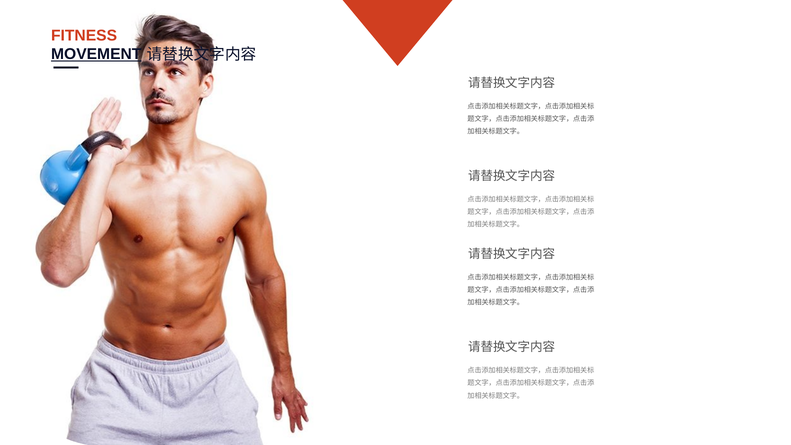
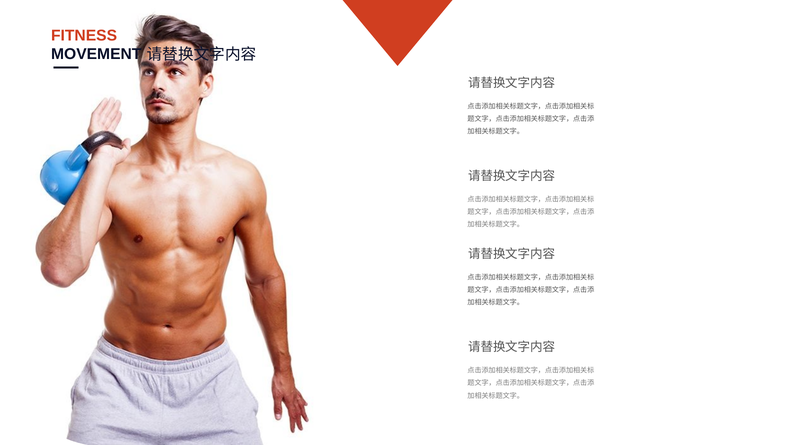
MOVEMENT underline: present -> none
